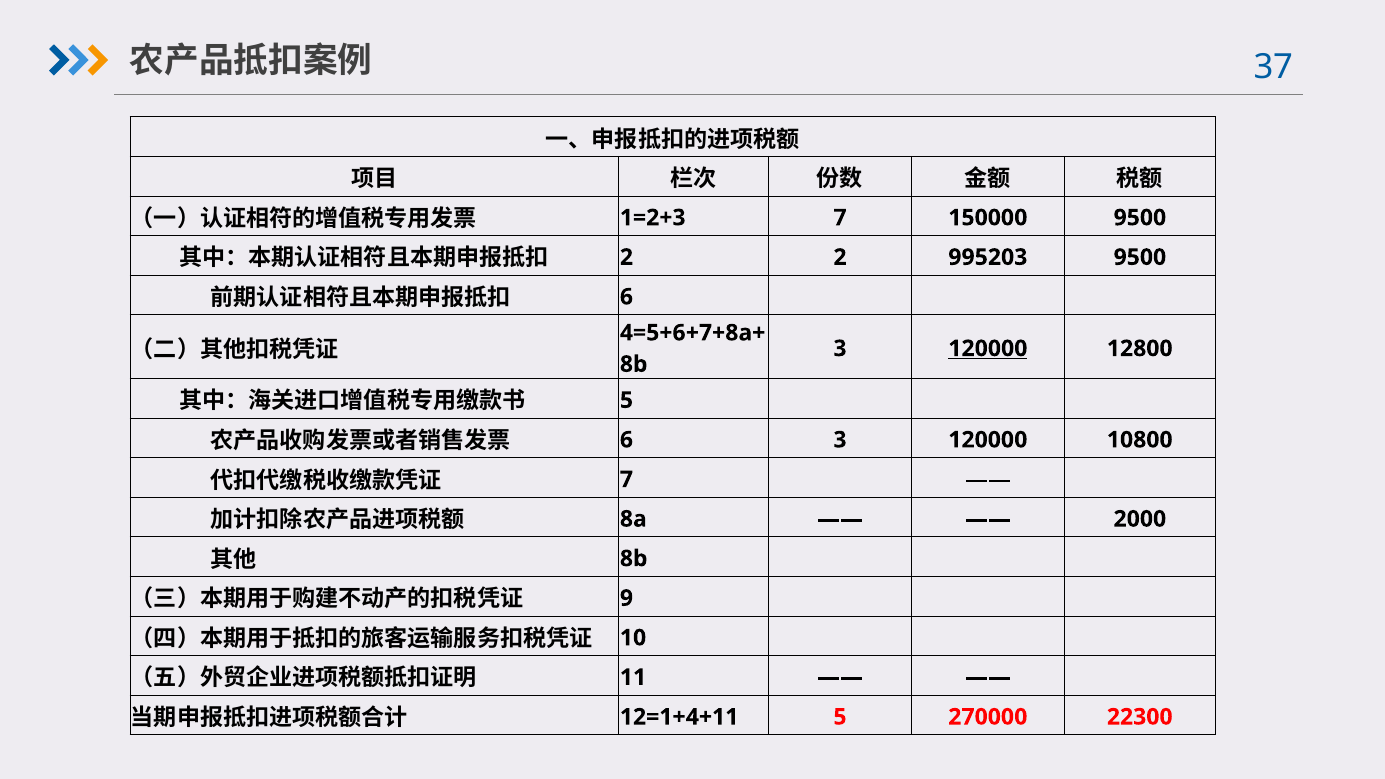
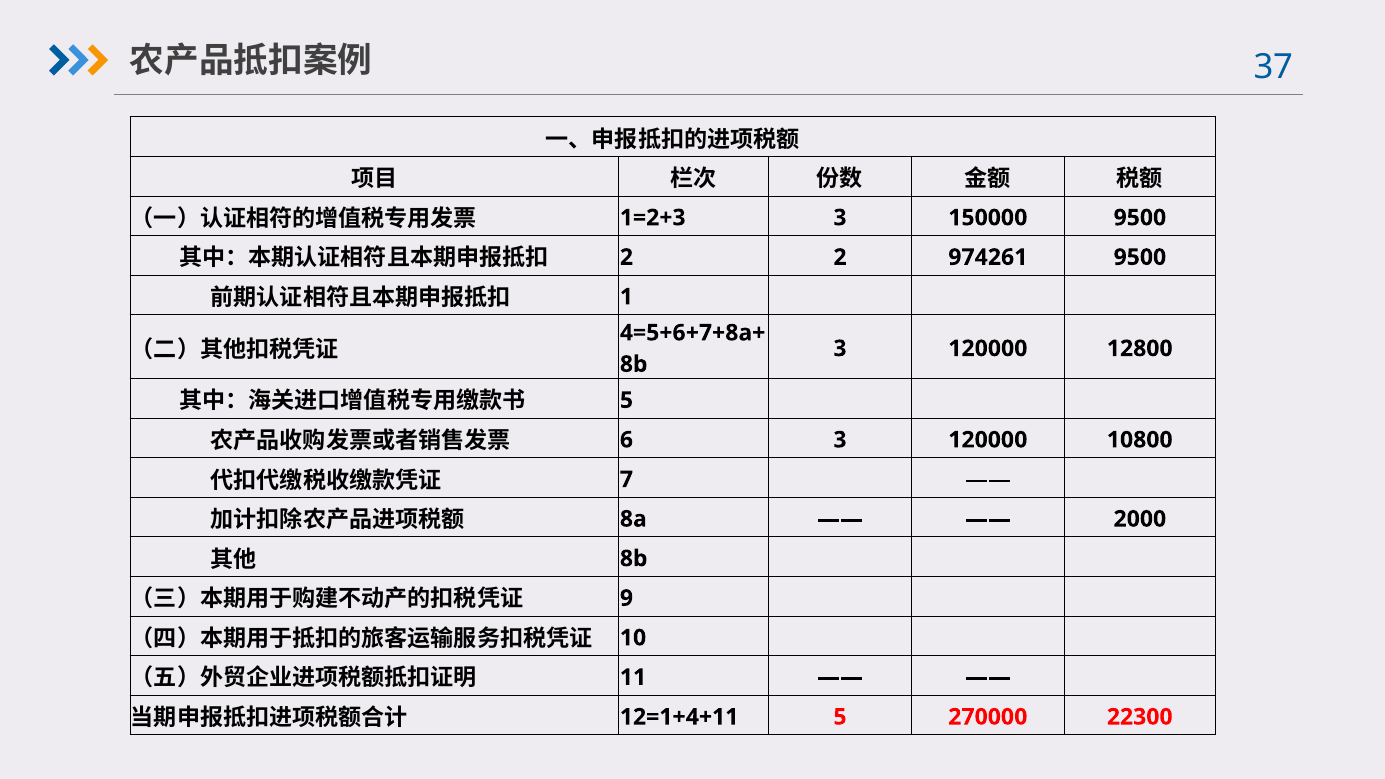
1=2+3 7: 7 -> 3
995203: 995203 -> 974261
6 at (626, 297): 6 -> 1
120000 at (988, 349) underline: present -> none
